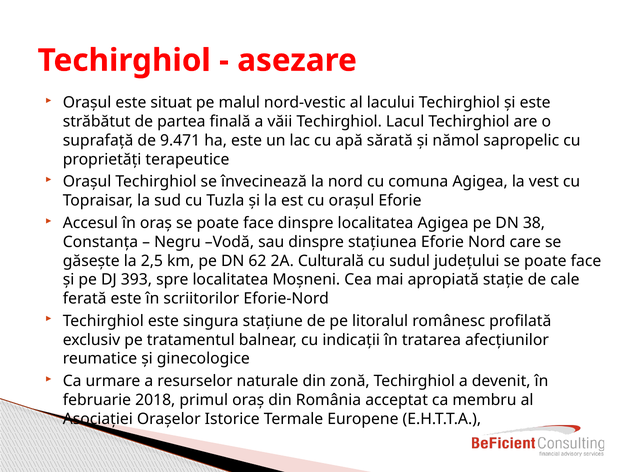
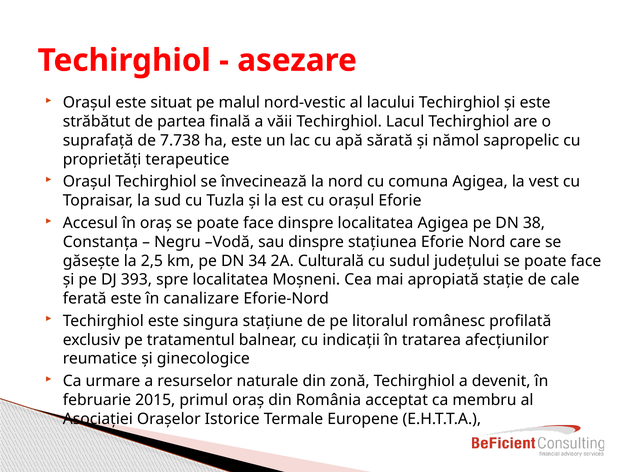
9.471: 9.471 -> 7.738
62: 62 -> 34
scriitorilor: scriitorilor -> canalizare
2018: 2018 -> 2015
